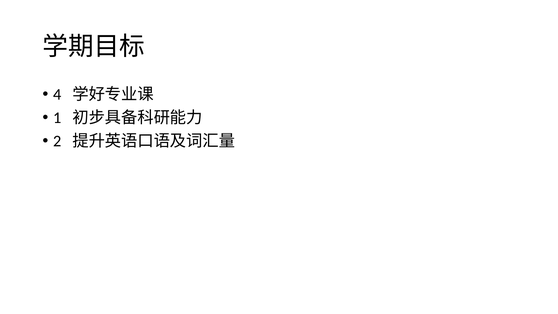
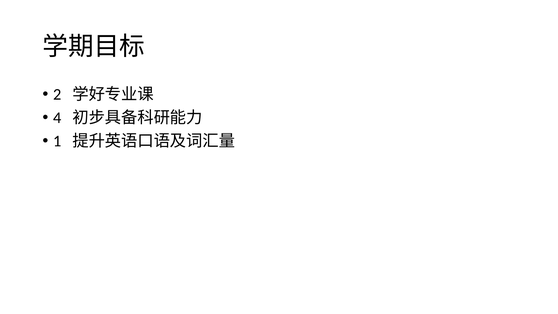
4: 4 -> 2
1: 1 -> 4
2: 2 -> 1
